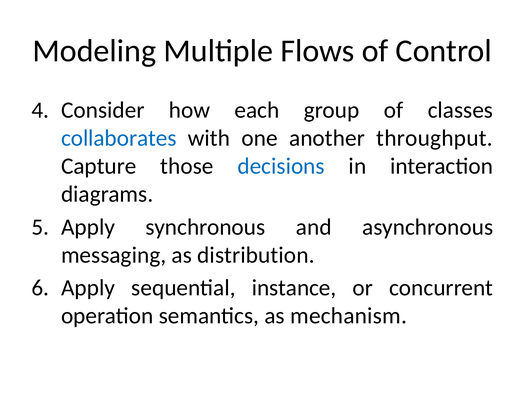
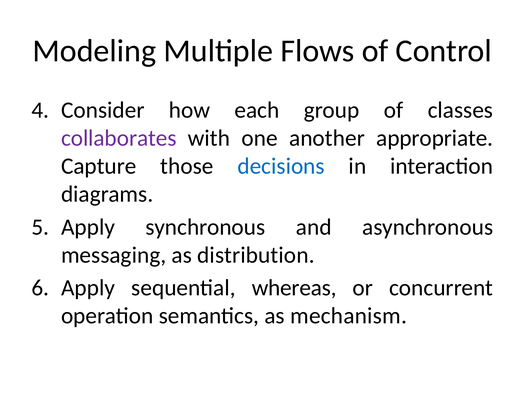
collaborates colour: blue -> purple
throughput: throughput -> appropriate
instance: instance -> whereas
